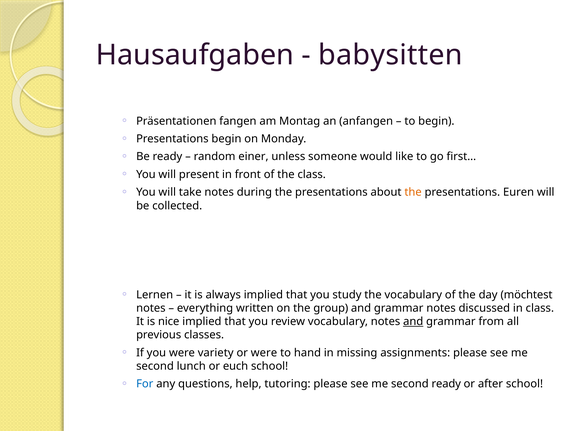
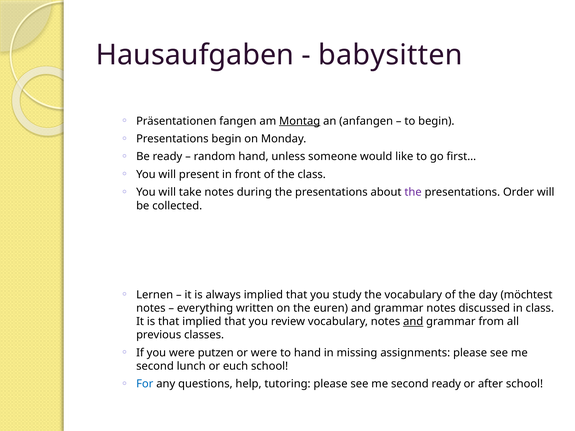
Montag underline: none -> present
random einer: einer -> hand
the at (413, 192) colour: orange -> purple
Euren: Euren -> Order
group: group -> euren
is nice: nice -> that
variety: variety -> putzen
